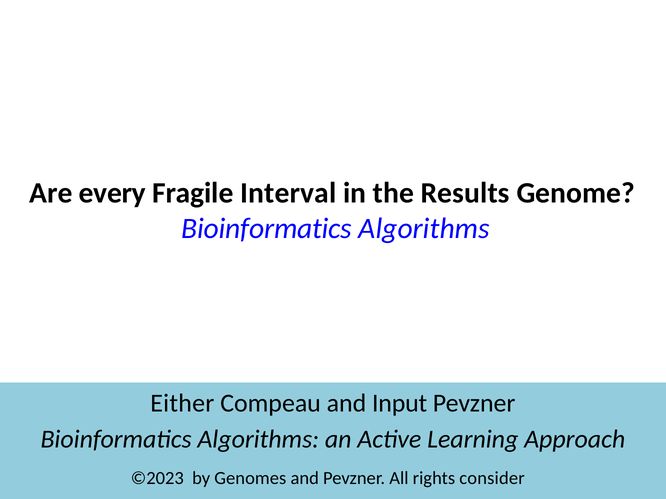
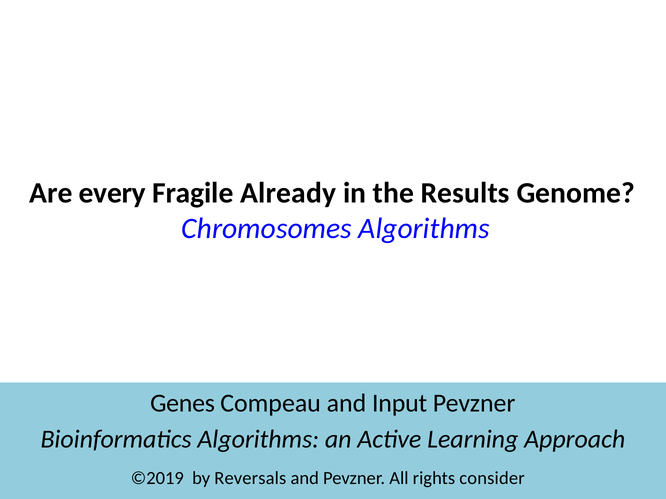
Interval: Interval -> Already
Bioinformatics at (267, 229): Bioinformatics -> Chromosomes
Either: Either -> Genes
©2023: ©2023 -> ©2019
Genomes: Genomes -> Reversals
